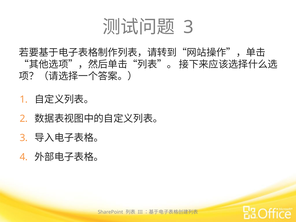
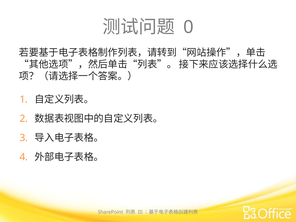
3 at (188, 27): 3 -> 0
